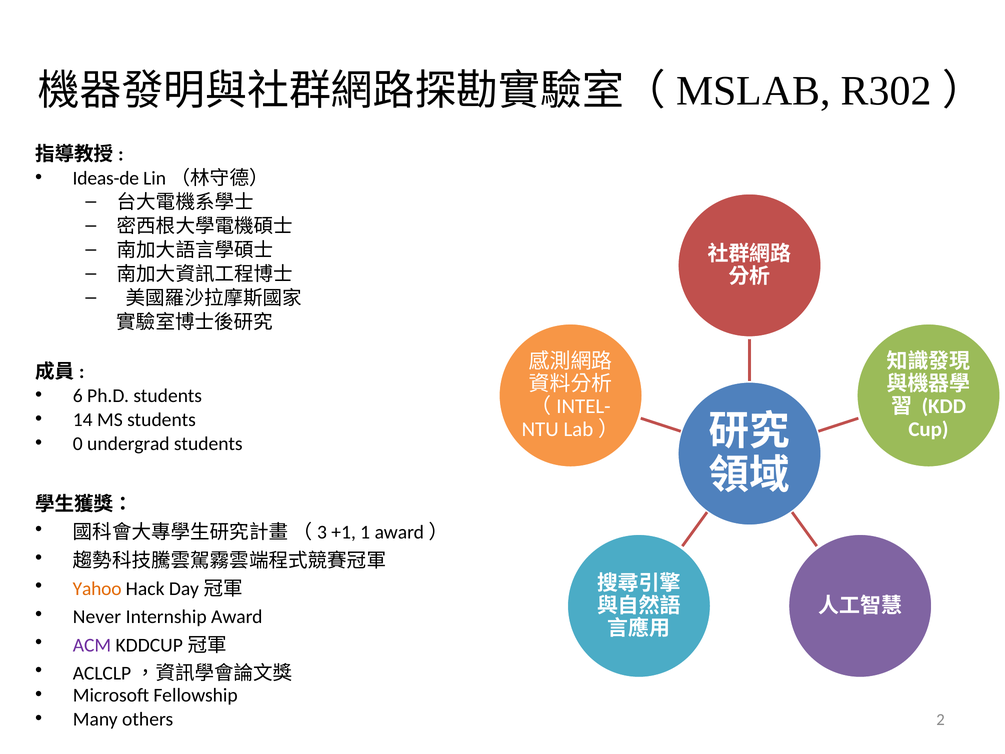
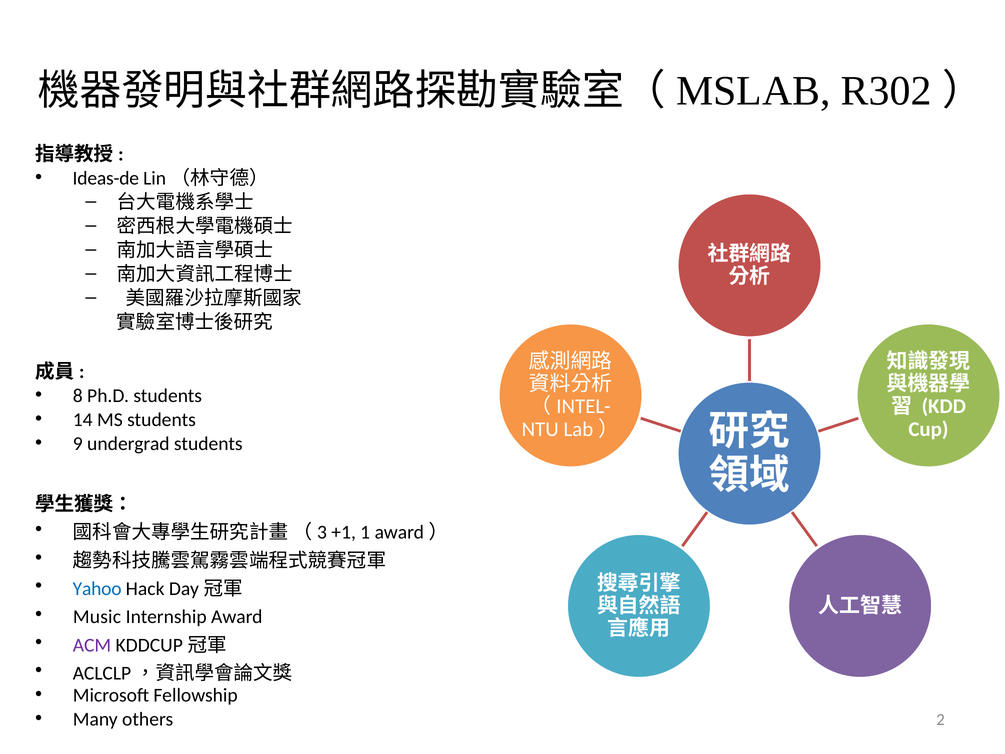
6: 6 -> 8
0: 0 -> 9
Yahoo colour: orange -> blue
Never: Never -> Music
